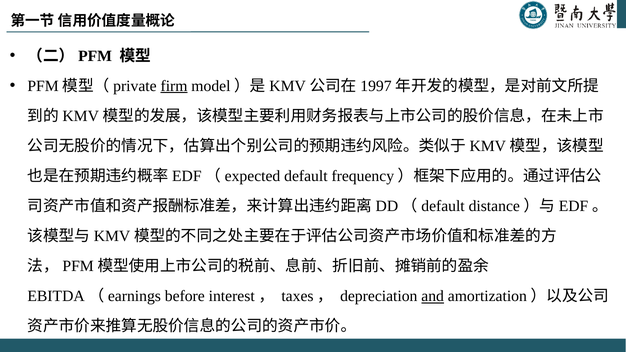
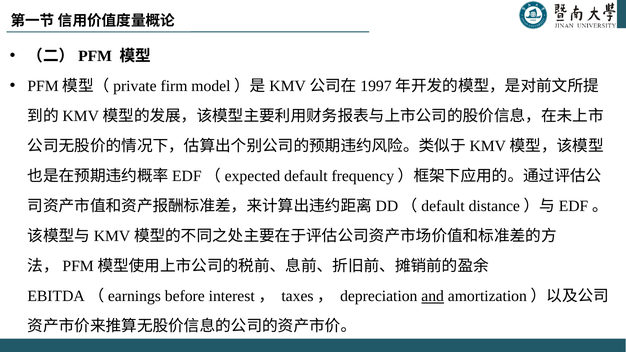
firm underline: present -> none
